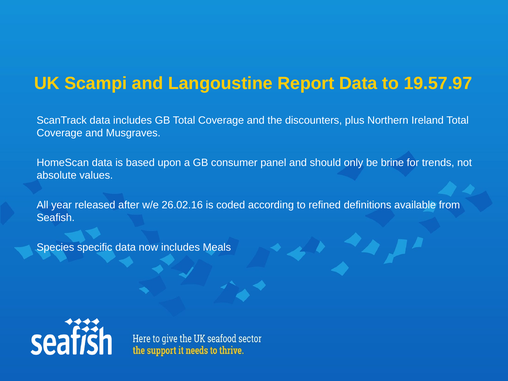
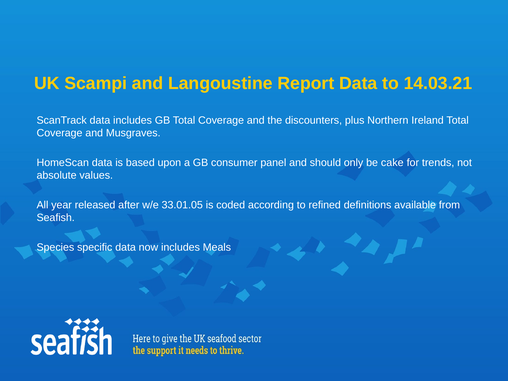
19.57.97: 19.57.97 -> 14.03.21
brine: brine -> cake
26.02.16: 26.02.16 -> 33.01.05
